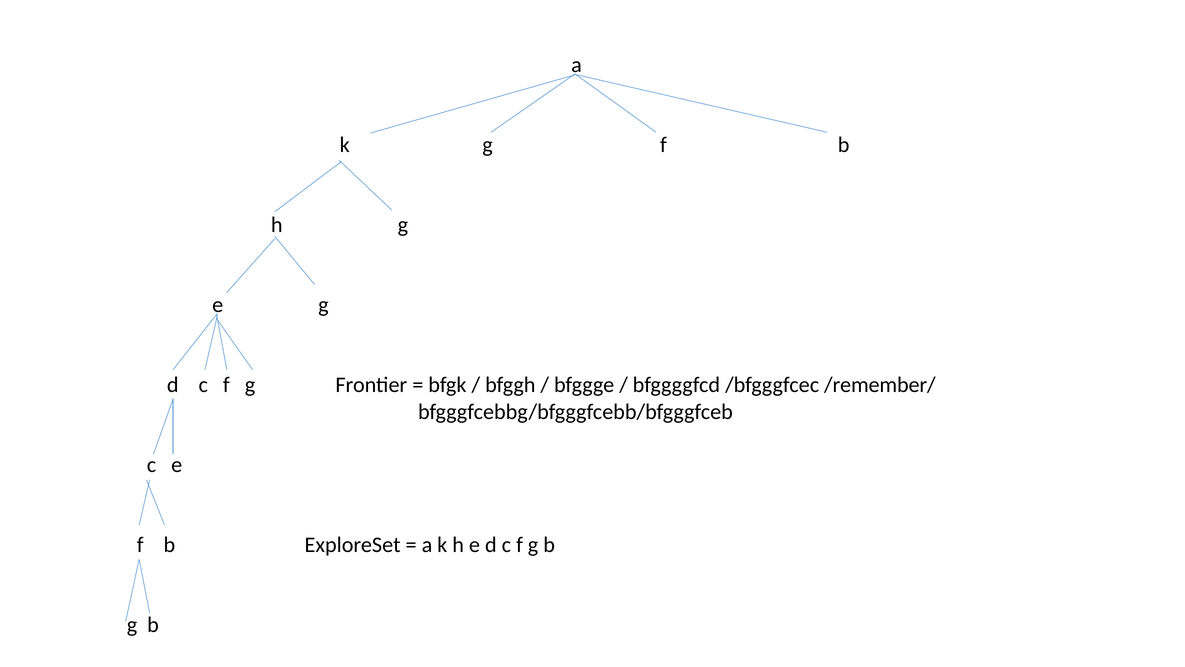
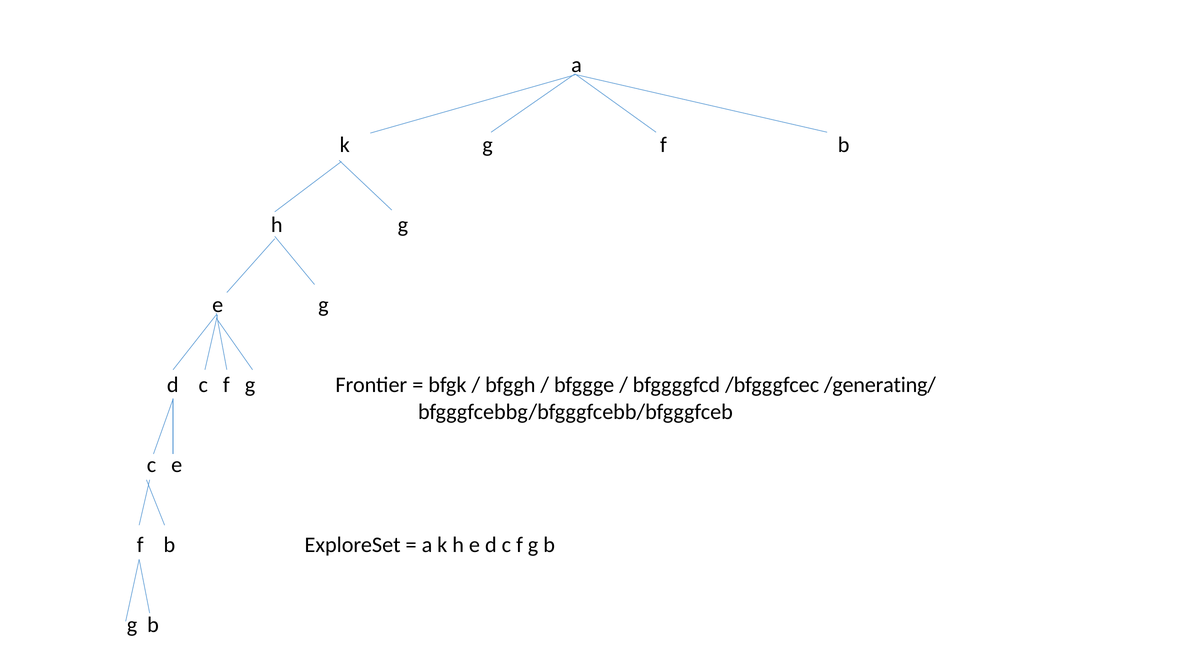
/remember/: /remember/ -> /generating/
